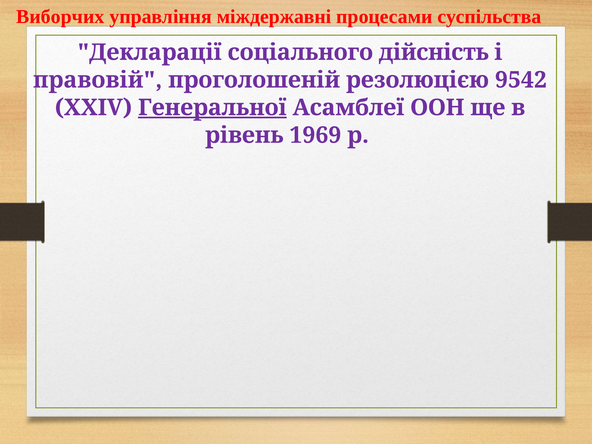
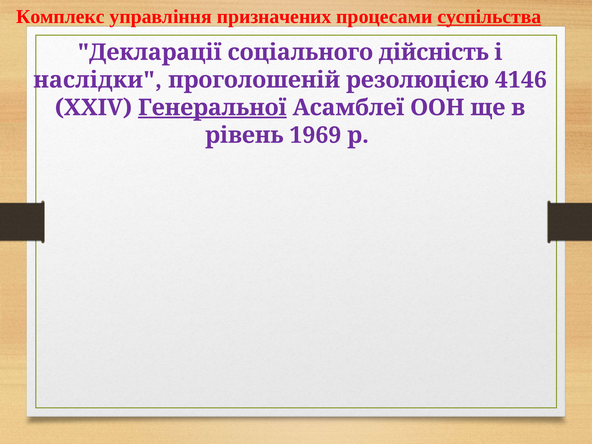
Виборчих: Виборчих -> Комплекс
міждержавні: міждержавні -> призначених
суспільства underline: none -> present
правовій: правовій -> наслідки
9542: 9542 -> 4146
